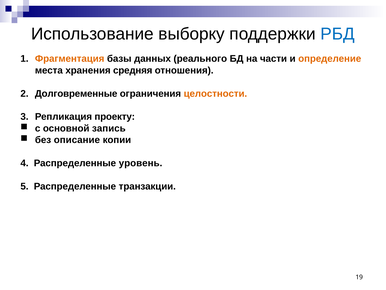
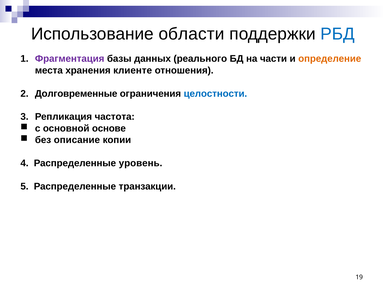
выборку: выборку -> области
Фрагментация colour: orange -> purple
средняя: средняя -> клиенте
целостности colour: orange -> blue
проекту: проекту -> частота
запись: запись -> основе
